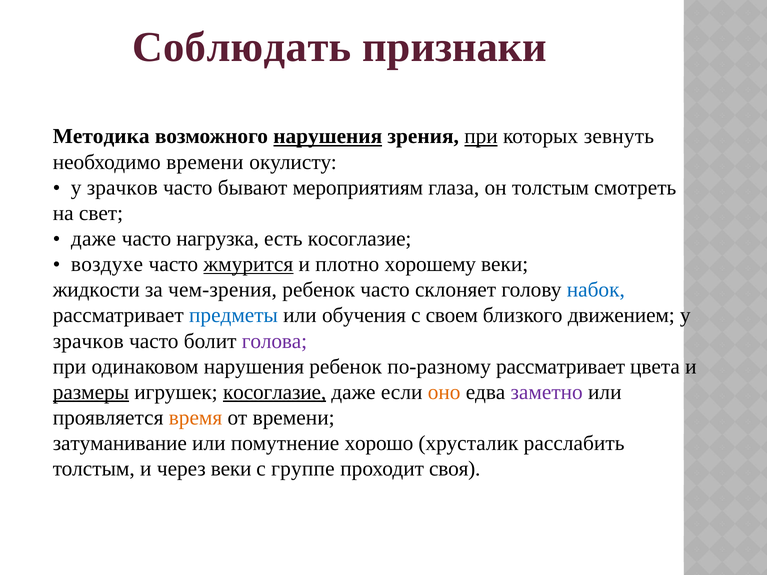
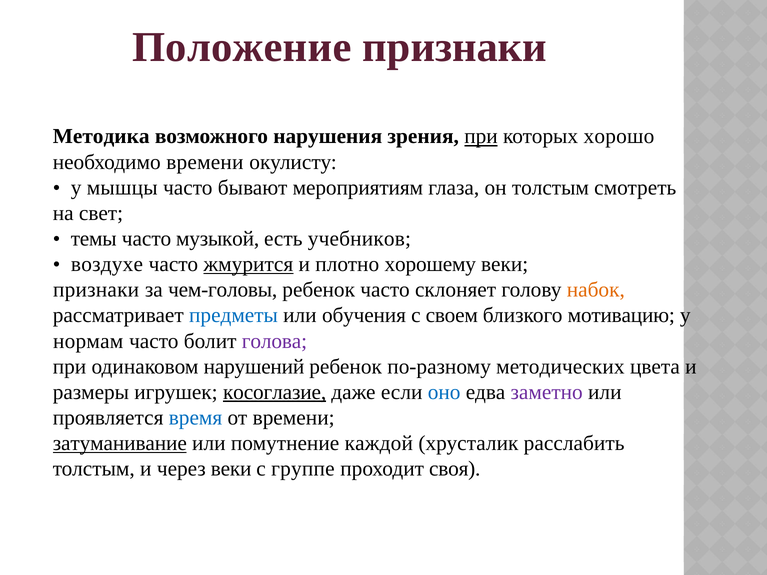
Соблюдать: Соблюдать -> Положение
нарушения at (328, 137) underline: present -> none
зевнуть: зевнуть -> хорошо
зрачков at (122, 188): зрачков -> мышцы
даже at (94, 239): даже -> темы
нагрузка: нагрузка -> музыкой
есть косоглазие: косоглазие -> учебников
жидкости at (96, 290): жидкости -> признаки
чем-зрения: чем-зрения -> чем-головы
набок colour: blue -> orange
движением: движением -> мотивацию
зрачков at (88, 341): зрачков -> нормам
одинаковом нарушения: нарушения -> нарушений
по-разному рассматривает: рассматривает -> методических
размеры underline: present -> none
оно colour: orange -> blue
время colour: orange -> blue
затуманивание underline: none -> present
хорошо: хорошо -> каждой
